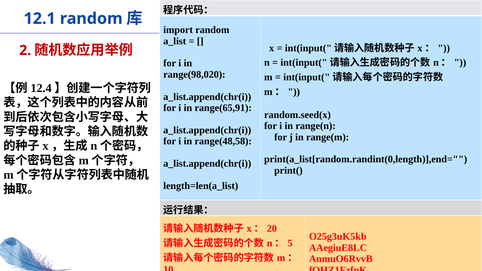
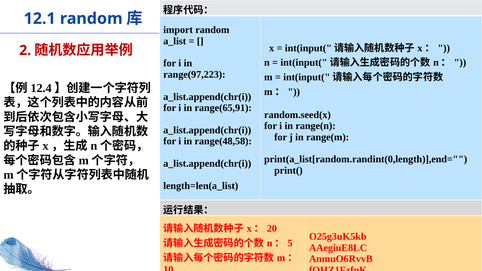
range(98,020: range(98,020 -> range(97,223
